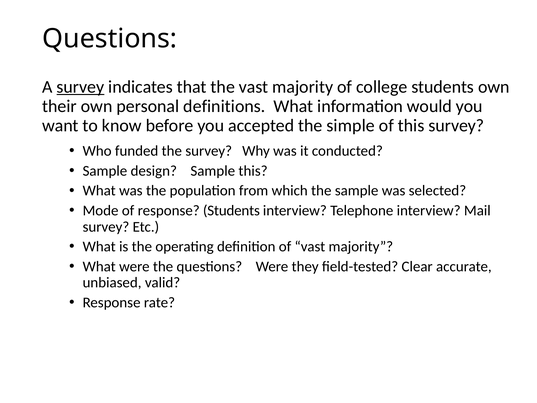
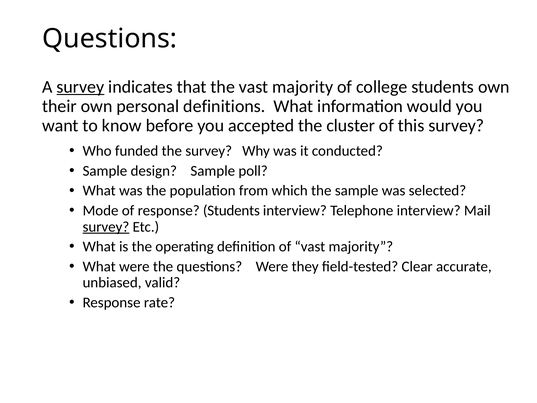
simple: simple -> cluster
Sample this: this -> poll
survey at (106, 227) underline: none -> present
